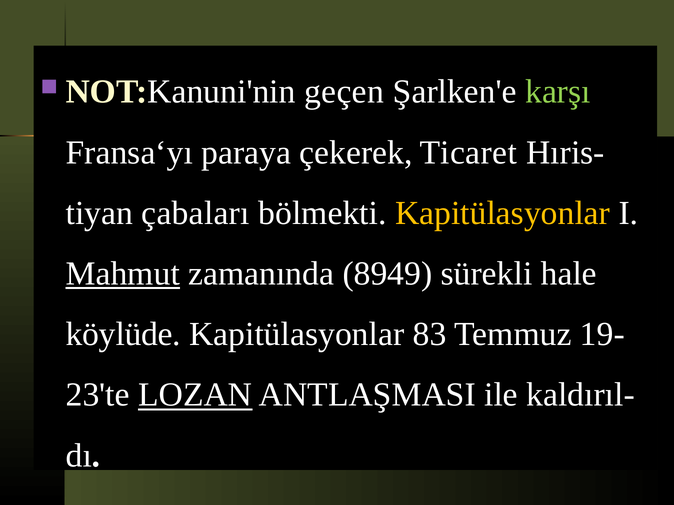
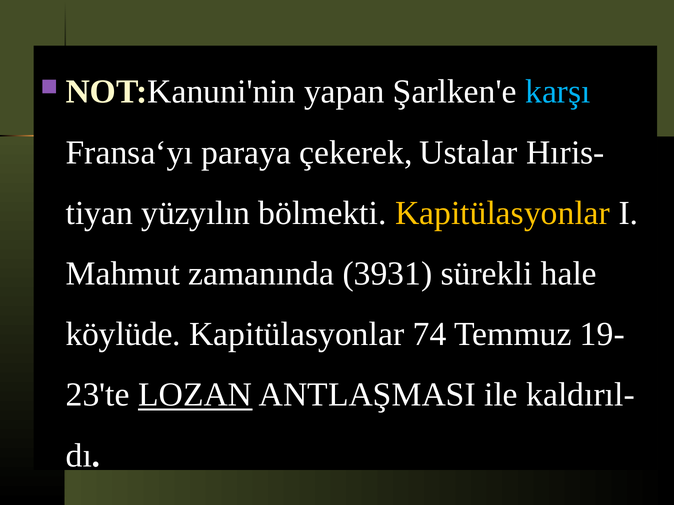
geçen: geçen -> yapan
karşı colour: light green -> light blue
Ticaret: Ticaret -> Ustalar
çabaları: çabaları -> yüzyılın
Mahmut underline: present -> none
8949: 8949 -> 3931
83: 83 -> 74
